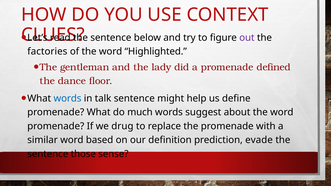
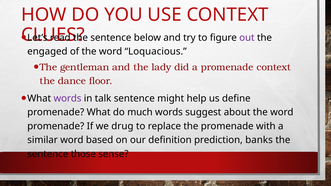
factories: factories -> engaged
Highlighted: Highlighted -> Loquacious
promenade defined: defined -> context
words at (68, 98) colour: blue -> purple
evade: evade -> banks
